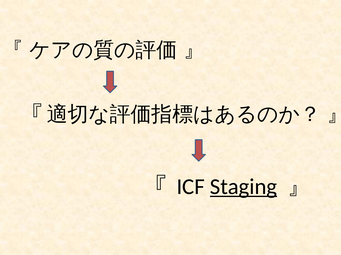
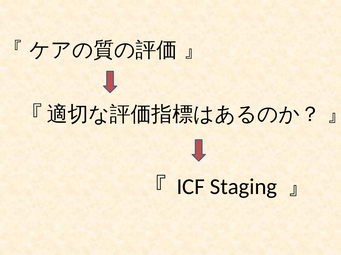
Staging underline: present -> none
